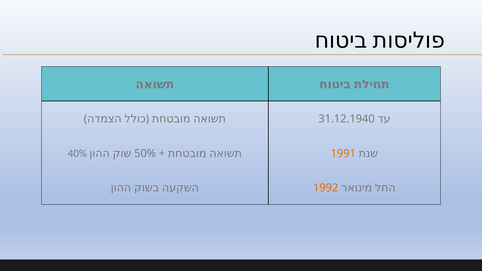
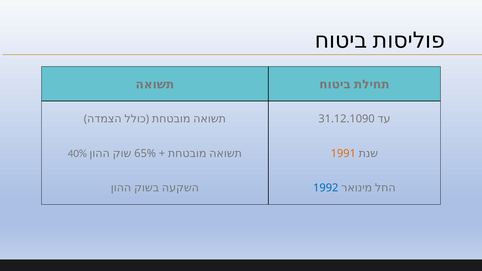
31.12.1940: 31.12.1940 -> 31.12.1090
50%: 50% -> 65%
1992 colour: orange -> blue
